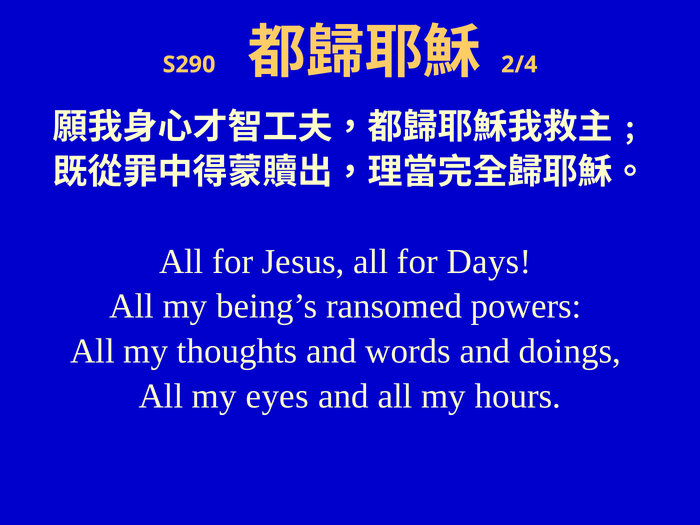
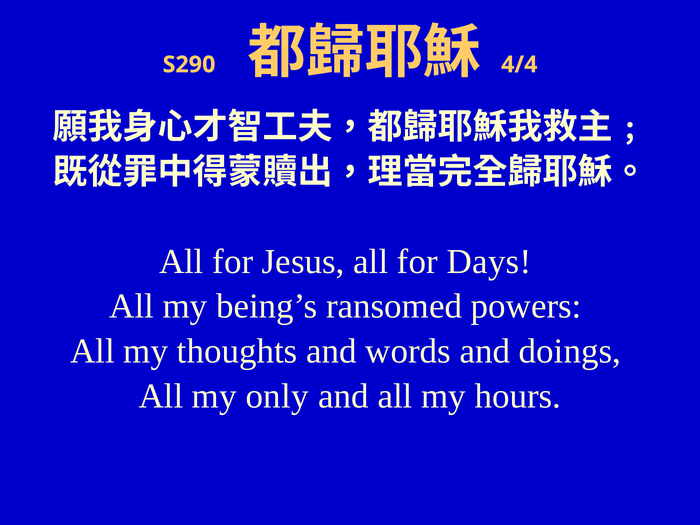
2/4: 2/4 -> 4/4
eyes: eyes -> only
